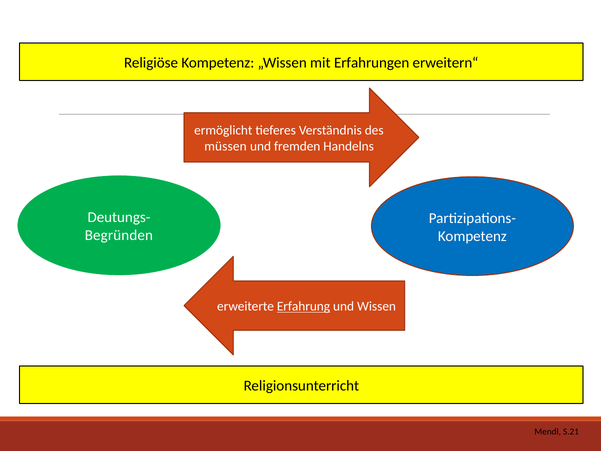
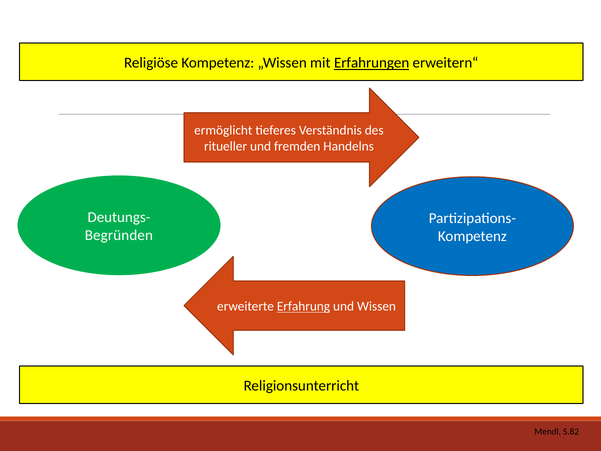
Erfahrungen underline: none -> present
müssen: müssen -> ritueller
S.21: S.21 -> S.82
